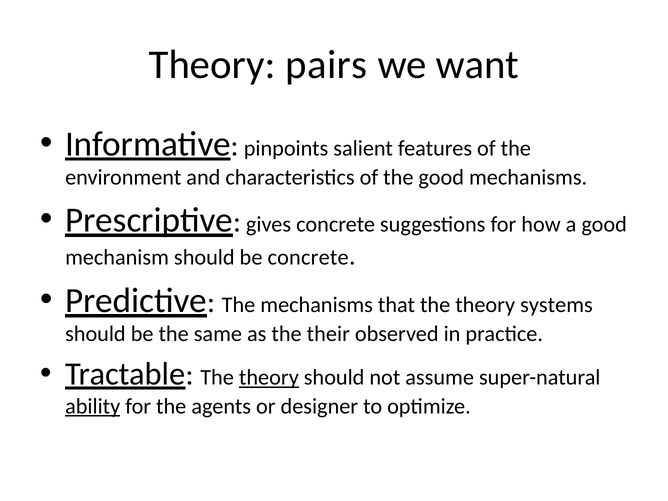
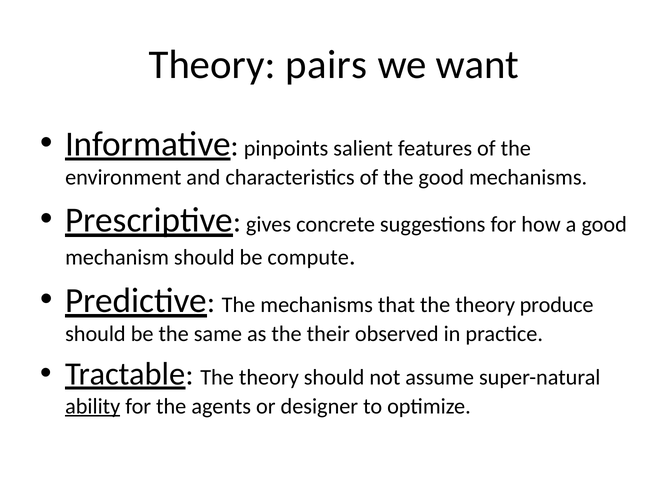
be concrete: concrete -> compute
systems: systems -> produce
theory at (269, 378) underline: present -> none
